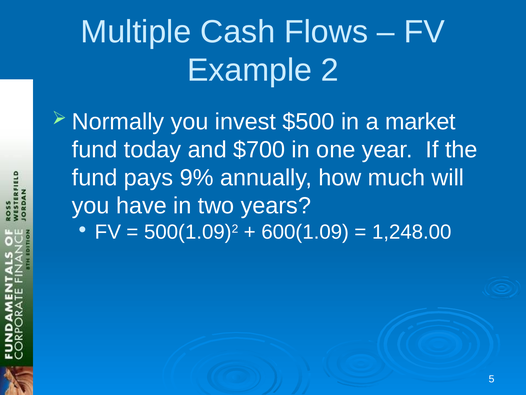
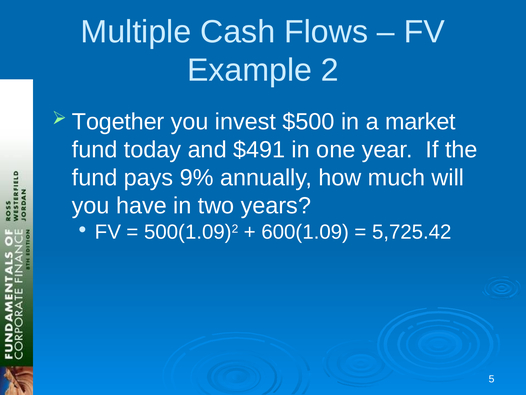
Normally: Normally -> Together
$700: $700 -> $491
1,248.00: 1,248.00 -> 5,725.42
